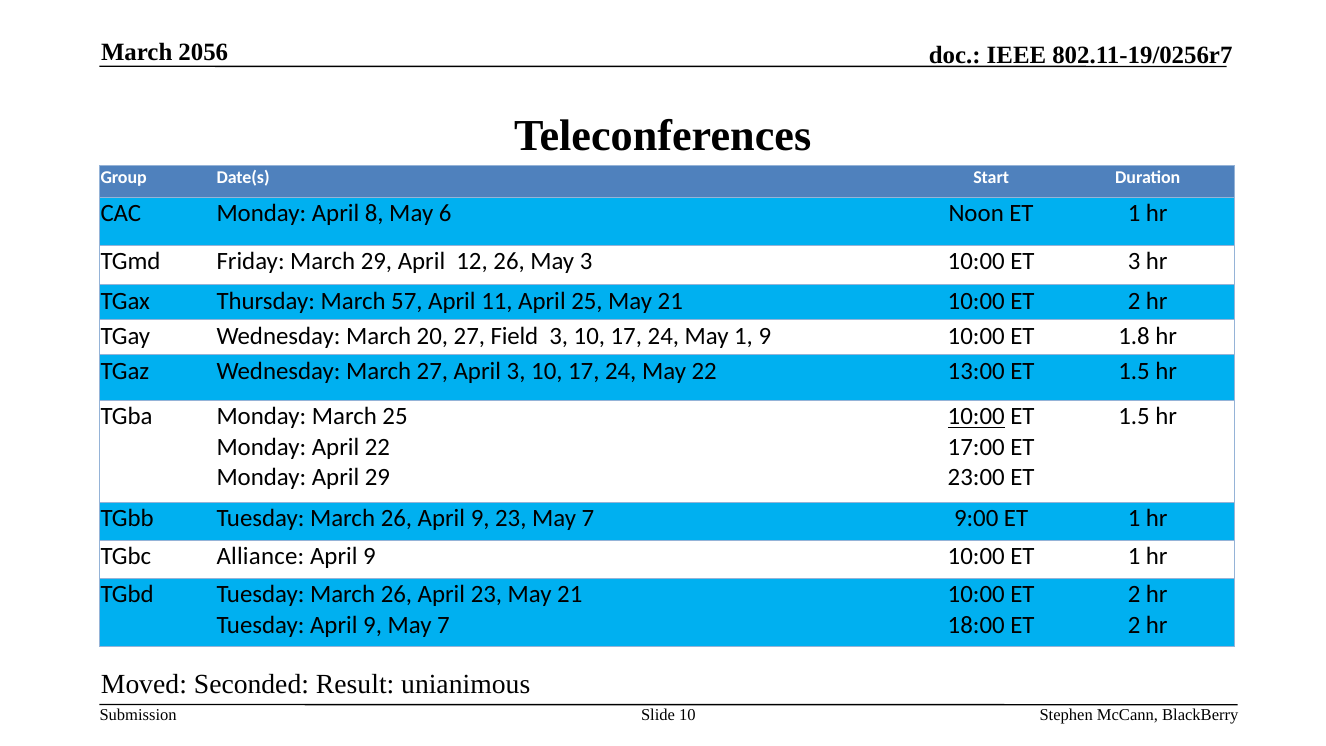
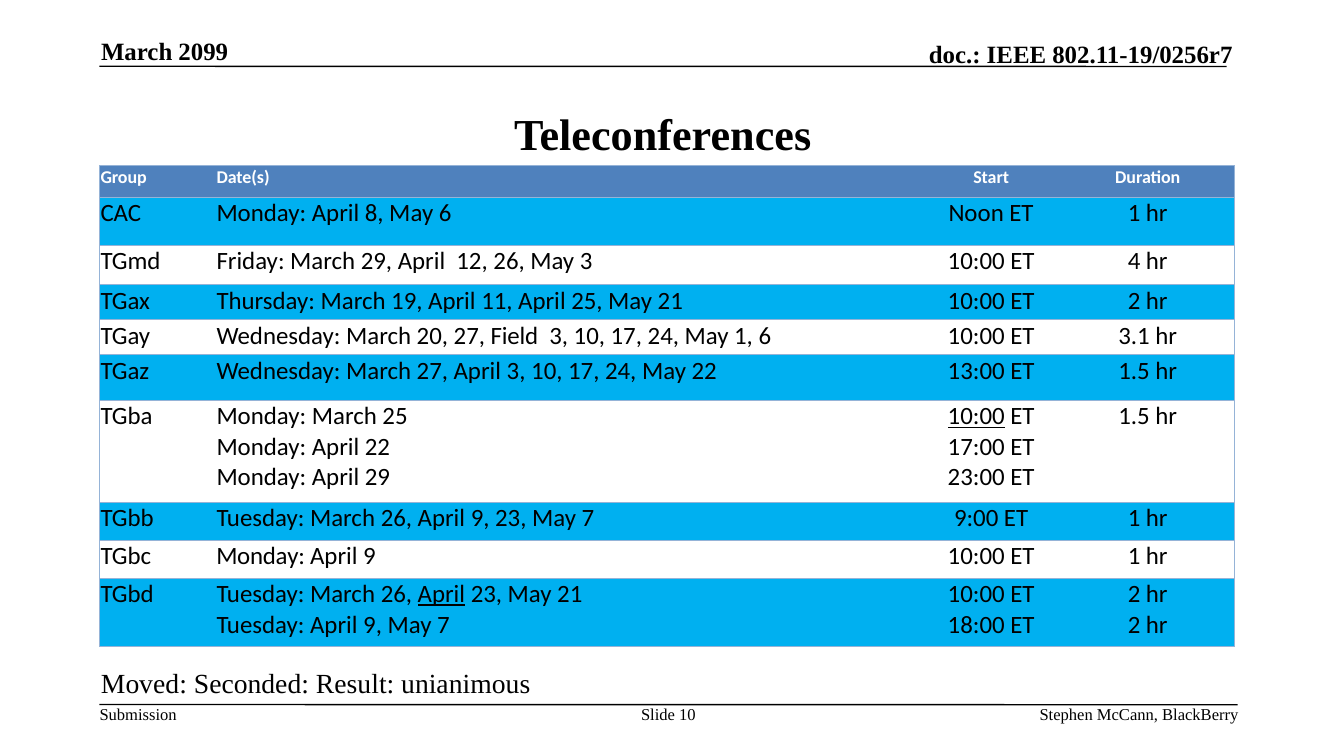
2056: 2056 -> 2099
ET 3: 3 -> 4
57: 57 -> 19
1 9: 9 -> 6
1.8: 1.8 -> 3.1
TGbc Alliance: Alliance -> Monday
April at (441, 594) underline: none -> present
